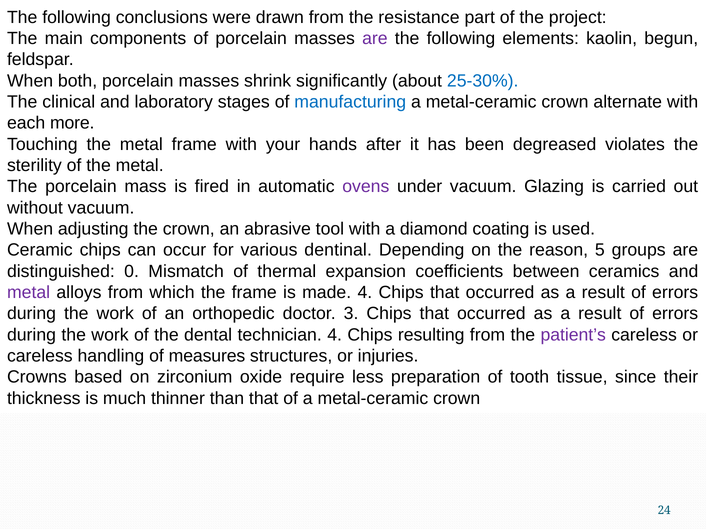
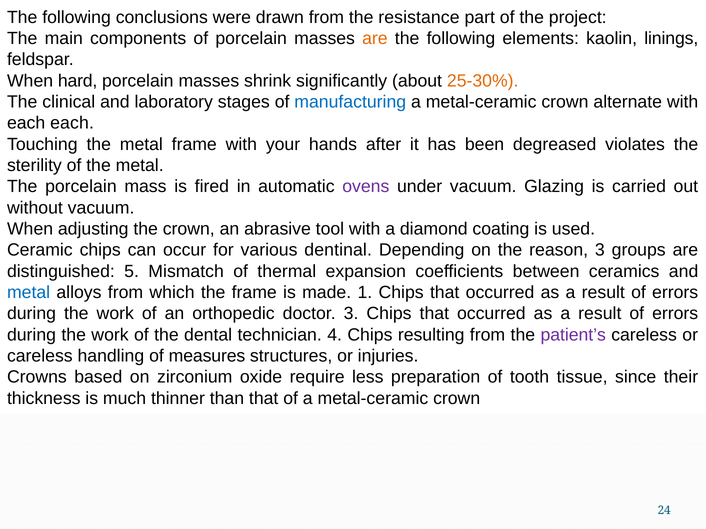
are at (375, 39) colour: purple -> orange
begun: begun -> linings
both: both -> hard
25-30% colour: blue -> orange
each more: more -> each
reason 5: 5 -> 3
0: 0 -> 5
metal at (29, 293) colour: purple -> blue
made 4: 4 -> 1
